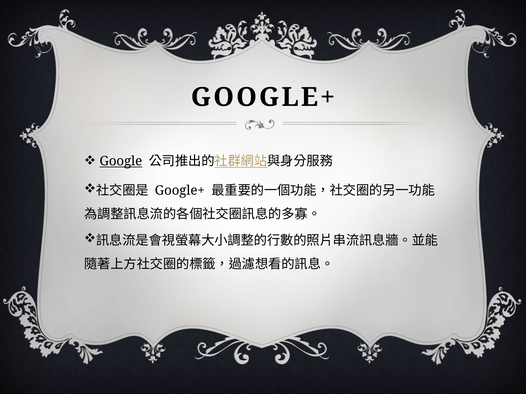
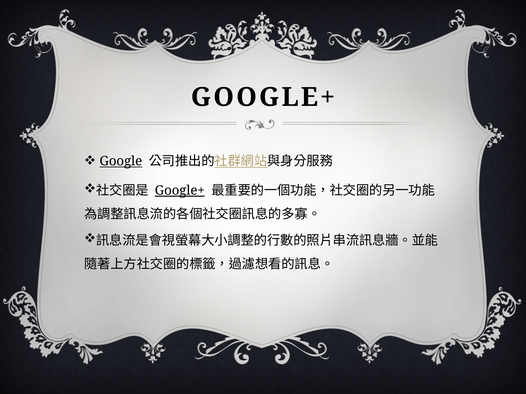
Google+ at (180, 191) underline: none -> present
